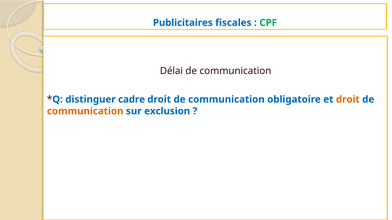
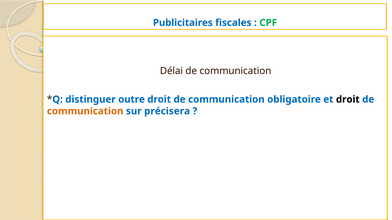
cadre: cadre -> outre
droit at (348, 100) colour: orange -> black
exclusion: exclusion -> précisera
